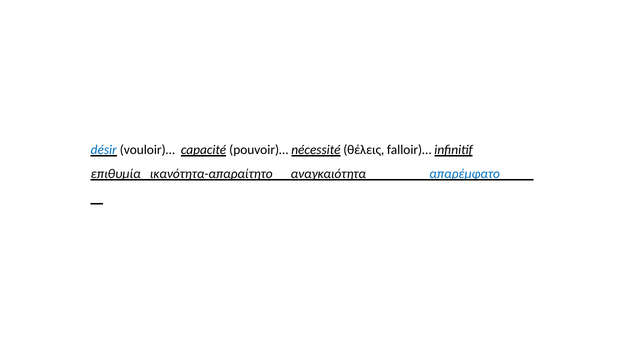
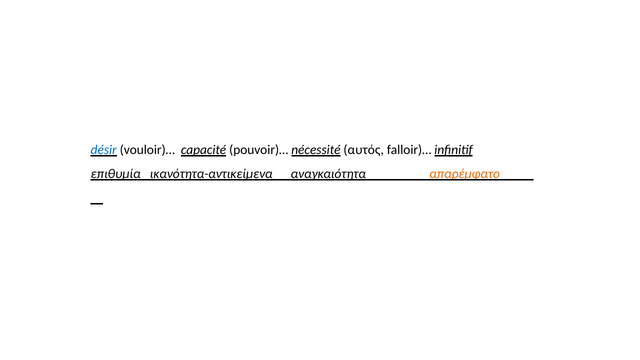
θέλεις: θέλεις -> αυτός
ικανότητα-απαραίτητο: ικανότητα-απαραίτητο -> ικανότητα-αντικείμενα
απαρέμφατο colour: blue -> orange
